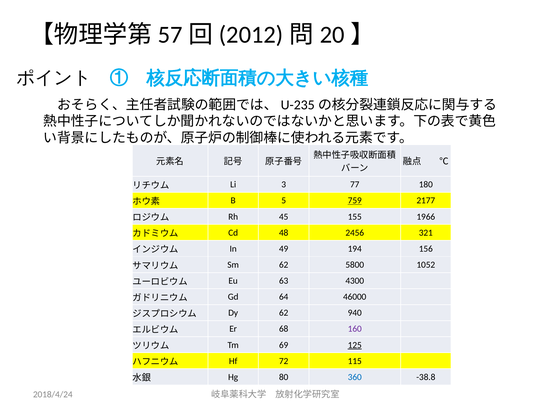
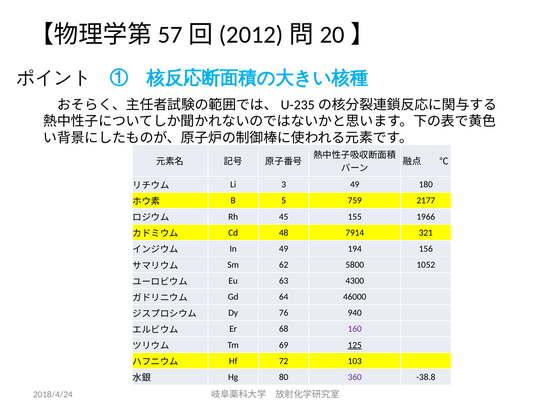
3 77: 77 -> 49
759 underline: present -> none
2456: 2456 -> 7914
Dy 62: 62 -> 76
115: 115 -> 103
360 colour: blue -> purple
